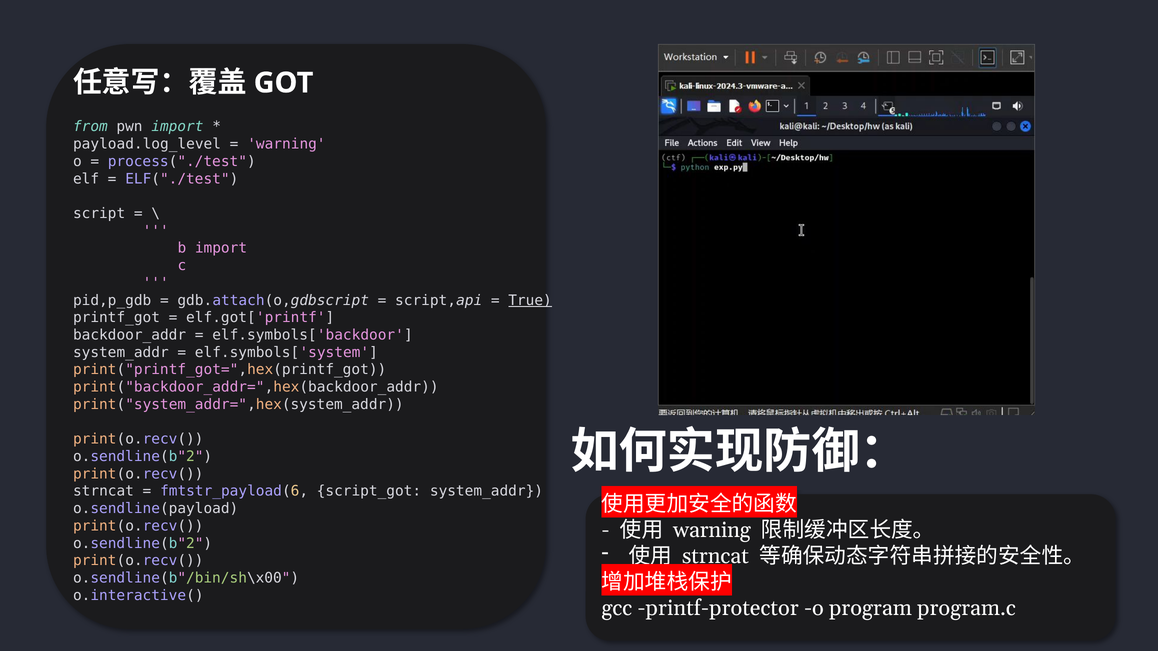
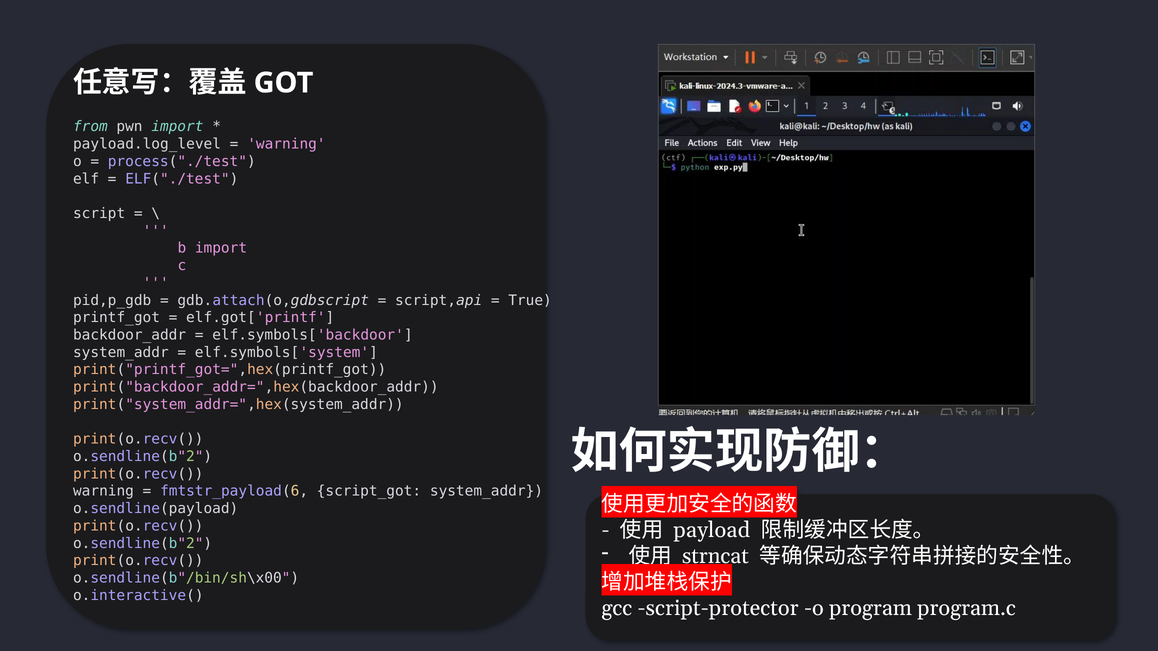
True underline: present -> none
strncat at (103, 491): strncat -> warning
warning at (712, 530): warning -> payload
printf-protector: printf-protector -> script-protector
